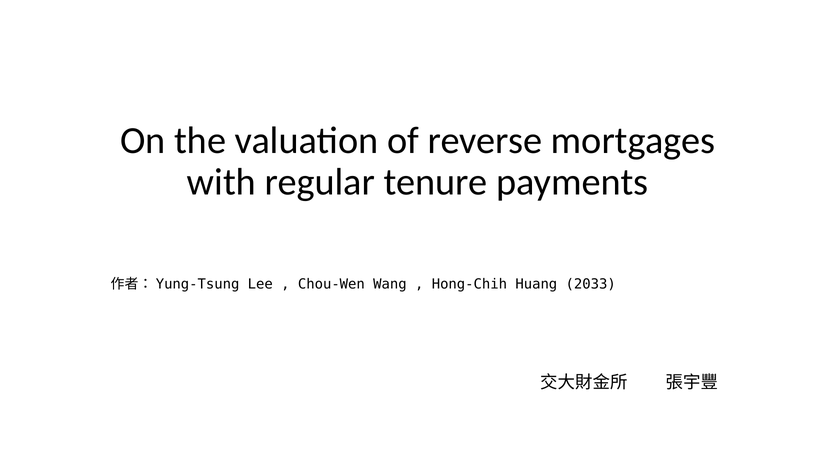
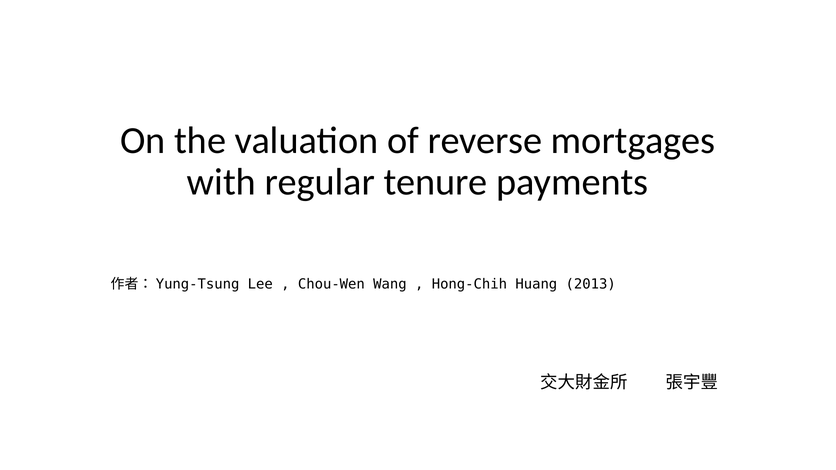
2033: 2033 -> 2013
